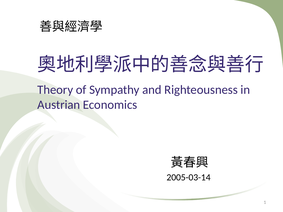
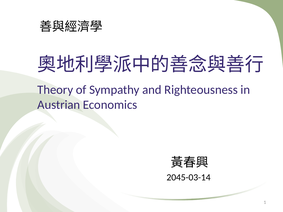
2005-03-14: 2005-03-14 -> 2045-03-14
